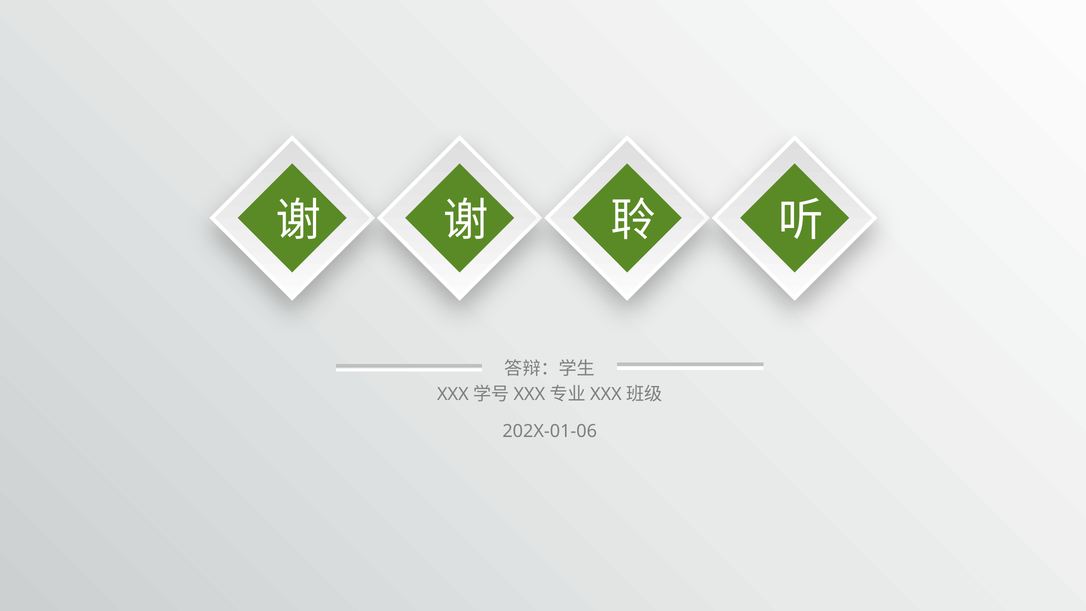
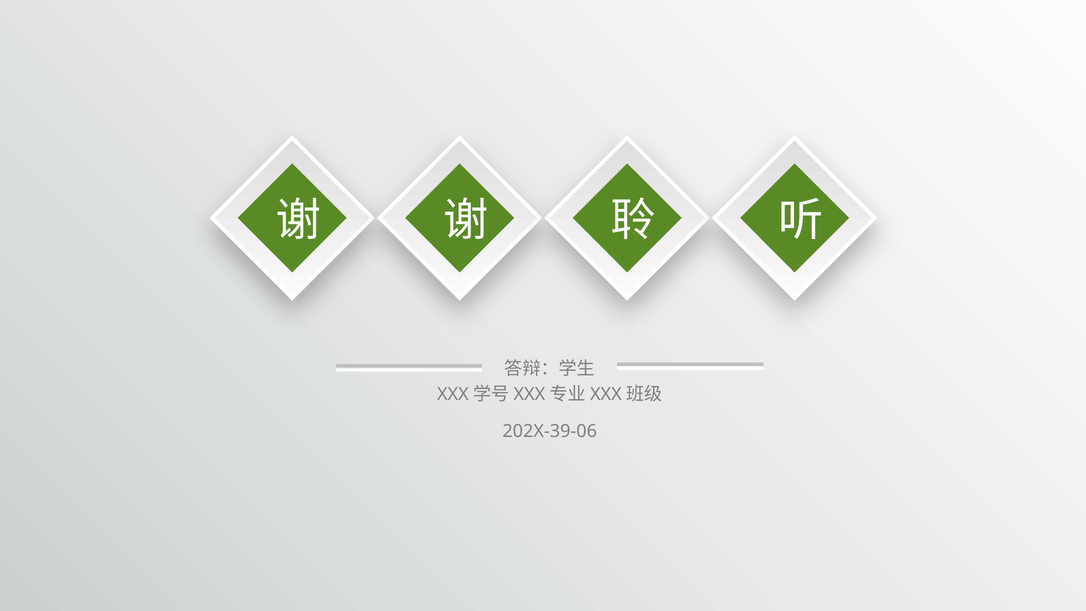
202X-01-06: 202X-01-06 -> 202X-39-06
